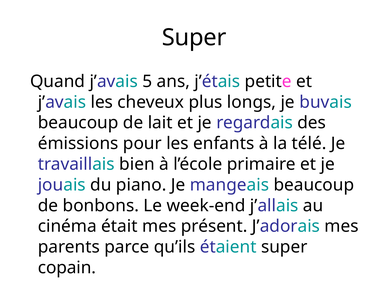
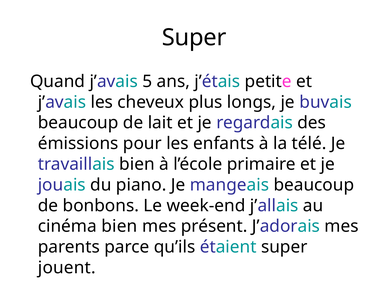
cinéma était: était -> bien
copain: copain -> jouent
